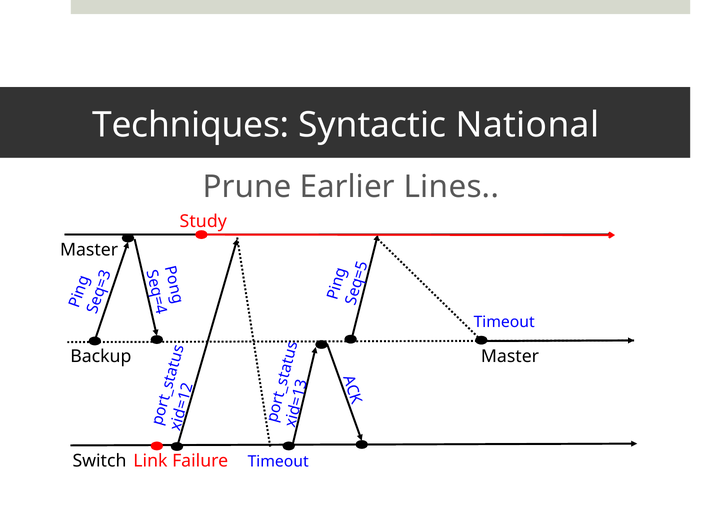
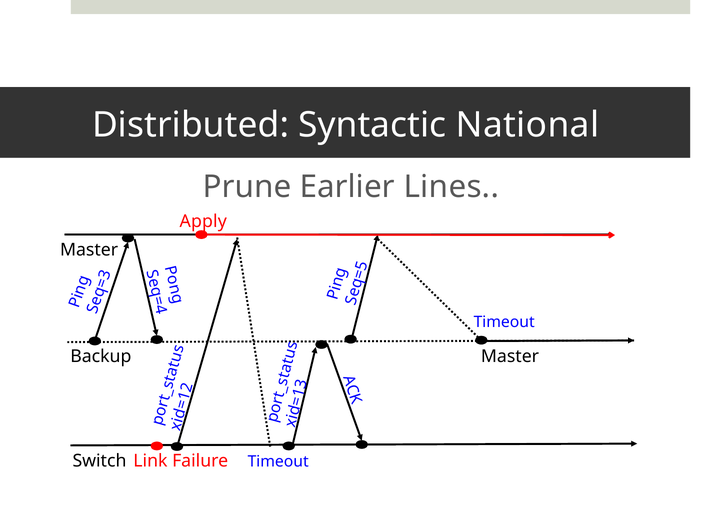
Techniques: Techniques -> Distributed
Study: Study -> Apply
